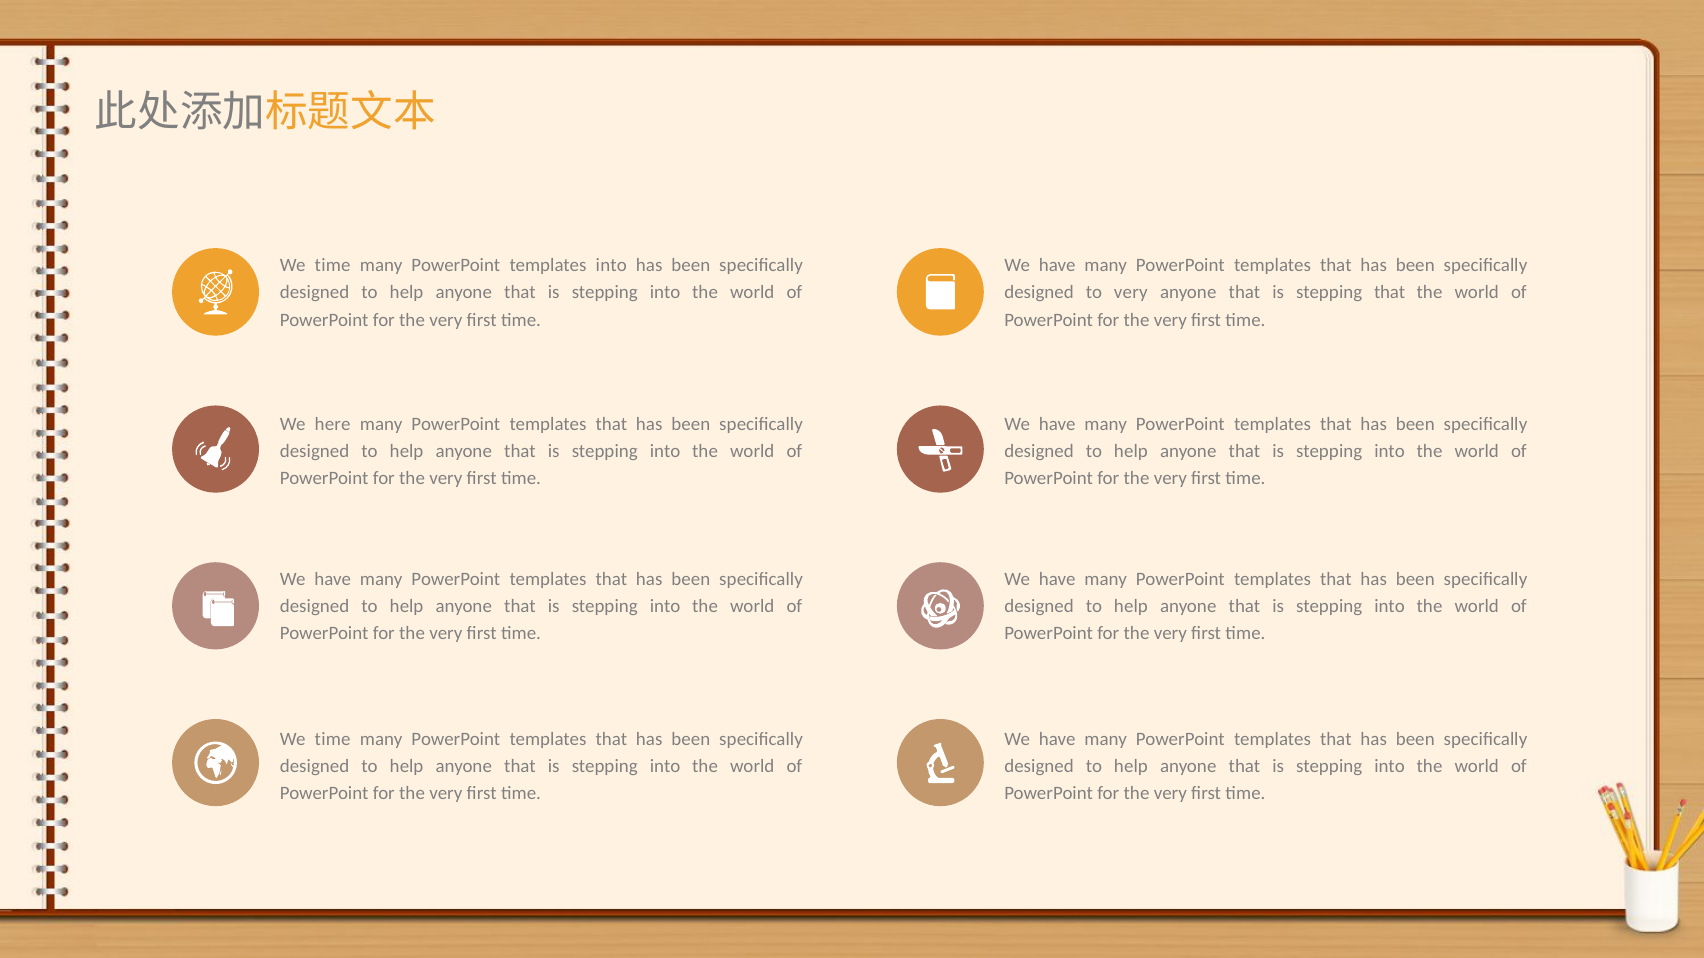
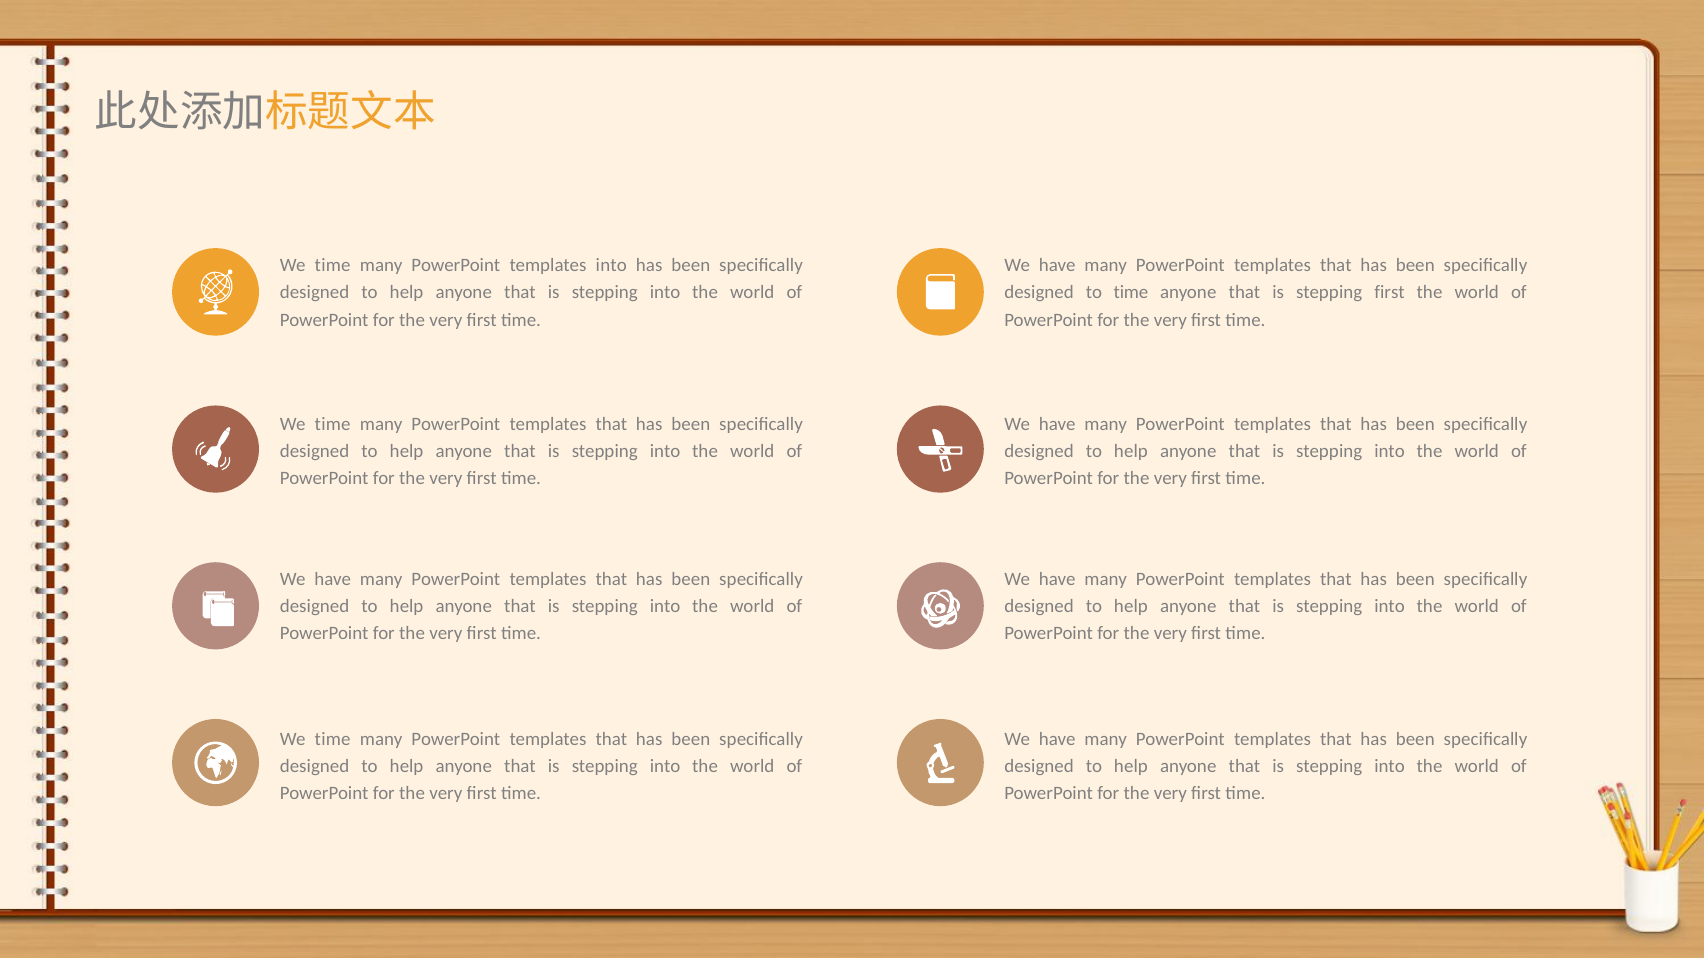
to very: very -> time
stepping that: that -> first
here at (333, 424): here -> time
